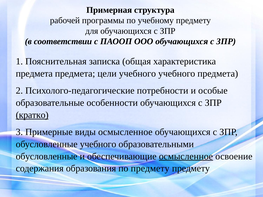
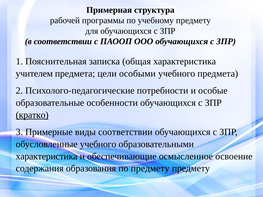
предмета at (34, 74): предмета -> учителем
цели учебного: учебного -> особыми
виды осмысленное: осмысленное -> соответствии
обусловленные at (47, 156): обусловленные -> характеристика
осмысленное at (186, 156) underline: present -> none
